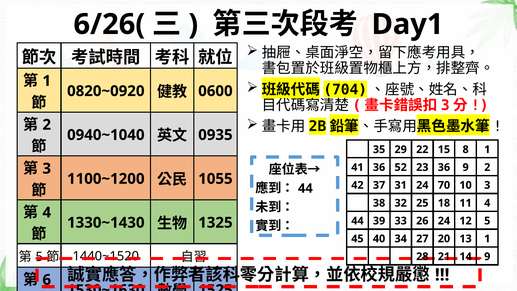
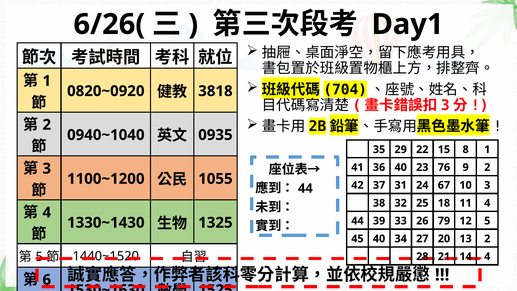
0600: 0600 -> 3818
36 52: 52 -> 40
23 36: 36 -> 76
70: 70 -> 67
26 24: 24 -> 79
13 1: 1 -> 2
14 9: 9 -> 4
